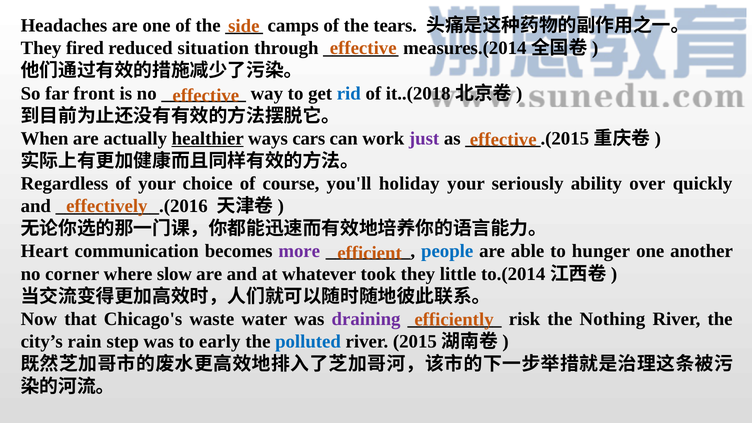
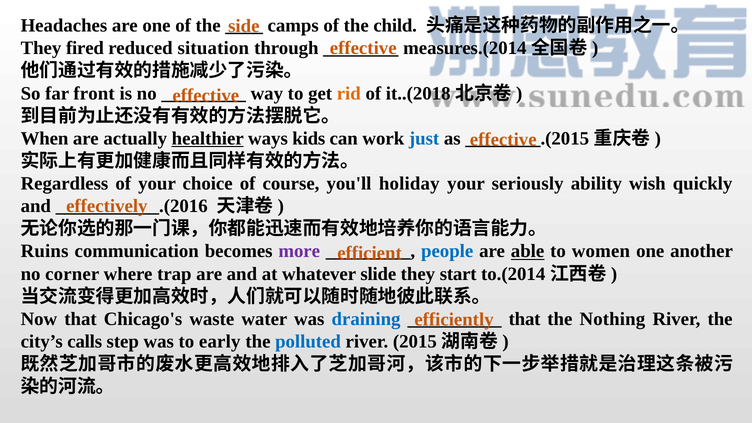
tears: tears -> child
rid colour: blue -> orange
cars: cars -> kids
just colour: purple -> blue
over: over -> wish
Heart: Heart -> Ruins
able underline: none -> present
hunger: hunger -> women
slow: slow -> trap
took: took -> slide
little: little -> start
draining colour: purple -> blue
risk at (524, 319): risk -> that
rain: rain -> calls
